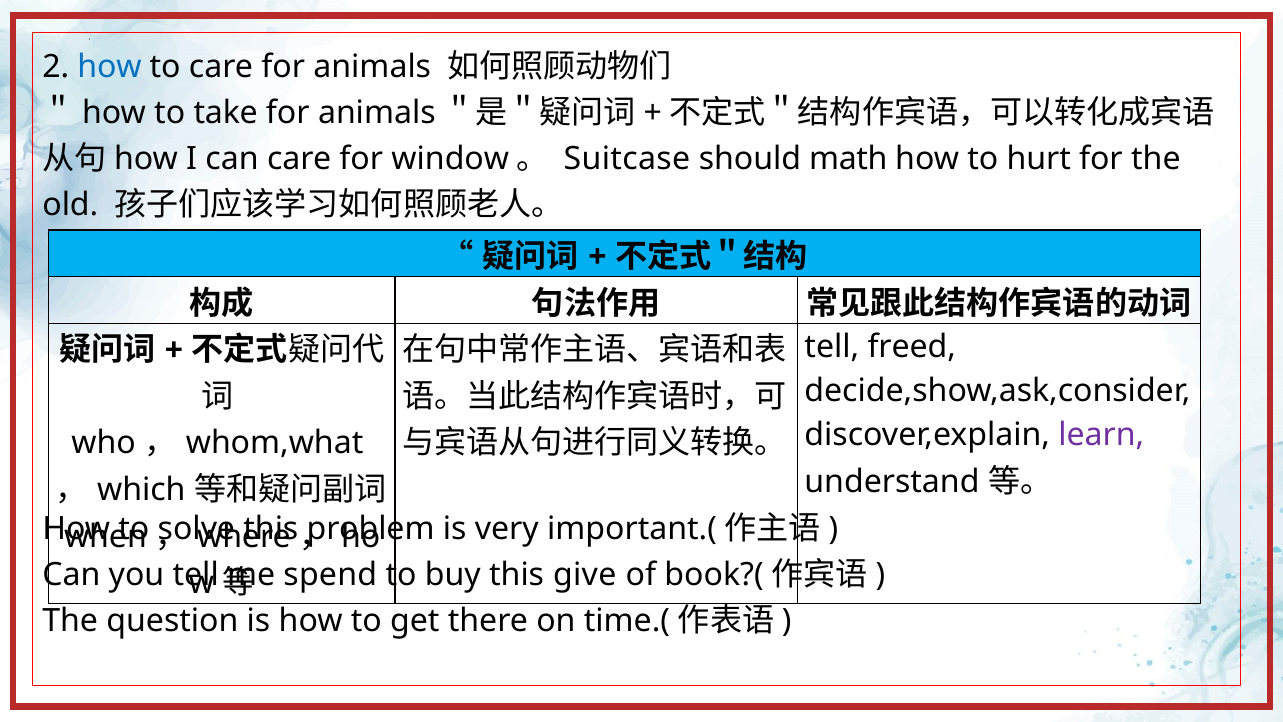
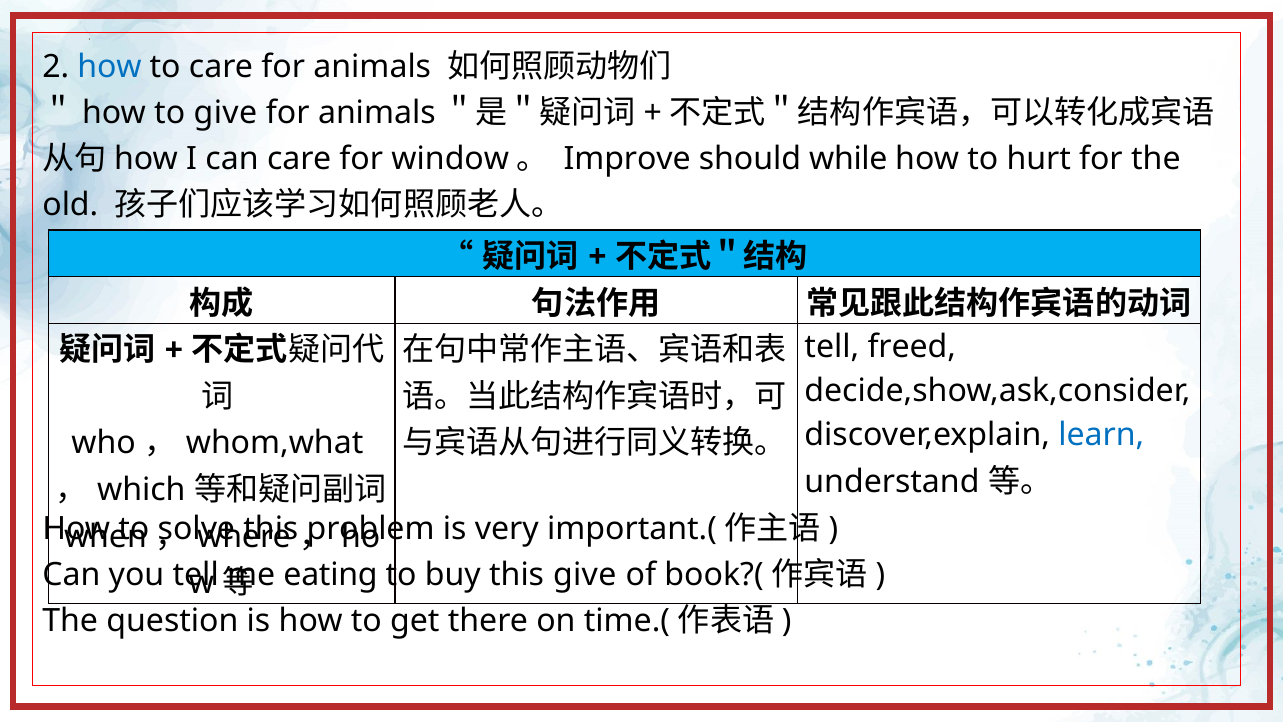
to take: take -> give
Suitcase: Suitcase -> Improve
math: math -> while
learn colour: purple -> blue
spend: spend -> eating
